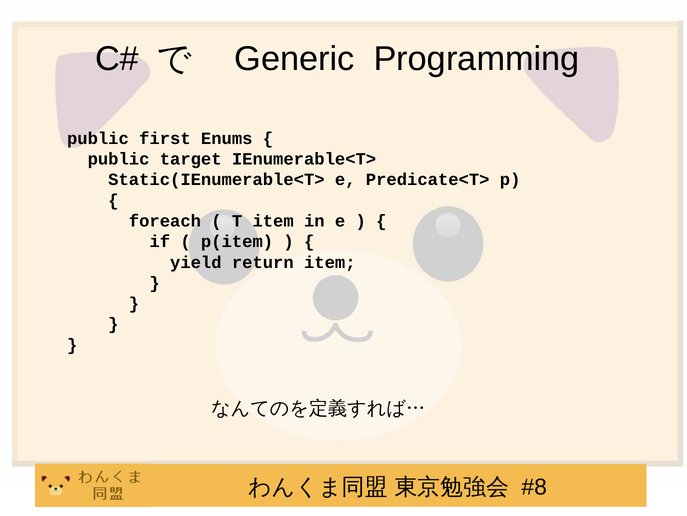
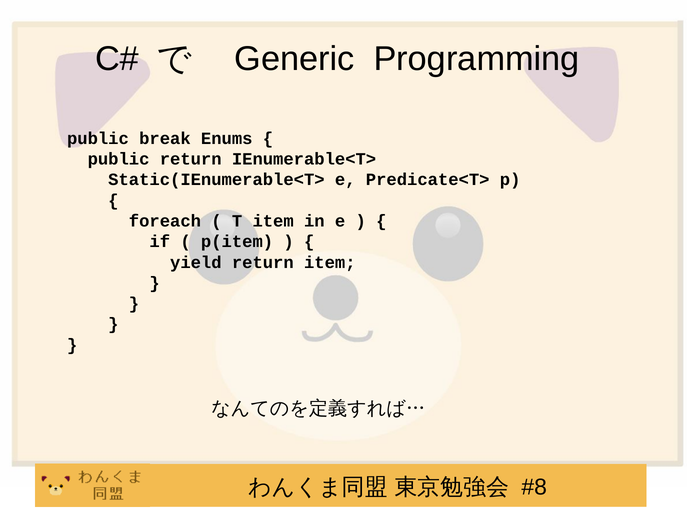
first: first -> break
public target: target -> return
